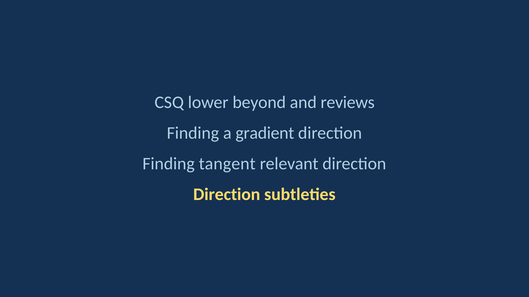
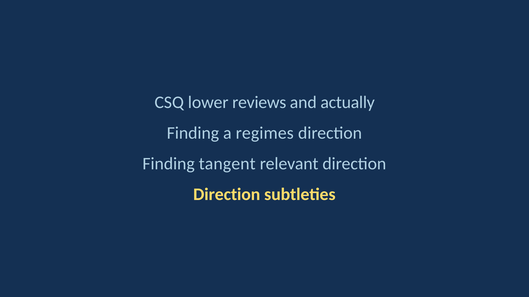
beyond: beyond -> reviews
reviews: reviews -> actually
gradient: gradient -> regimes
